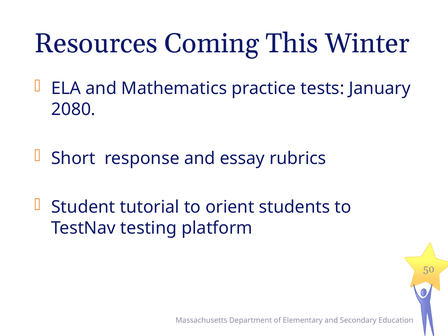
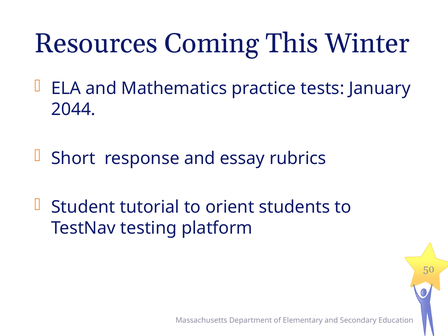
2080: 2080 -> 2044
